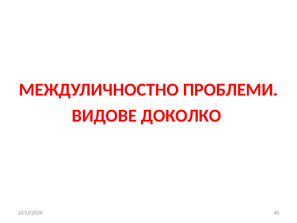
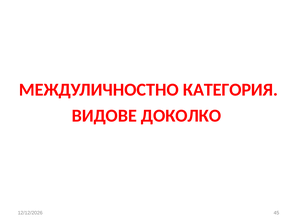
ПРОБЛЕМИ: ПРОБЛЕМИ -> КАТЕГОРИЯ
